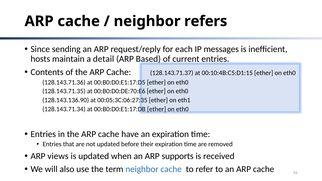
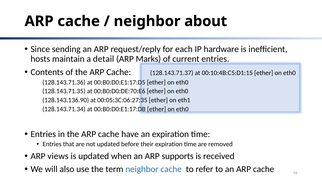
refers: refers -> about
messages: messages -> hardware
Based: Based -> Marks
